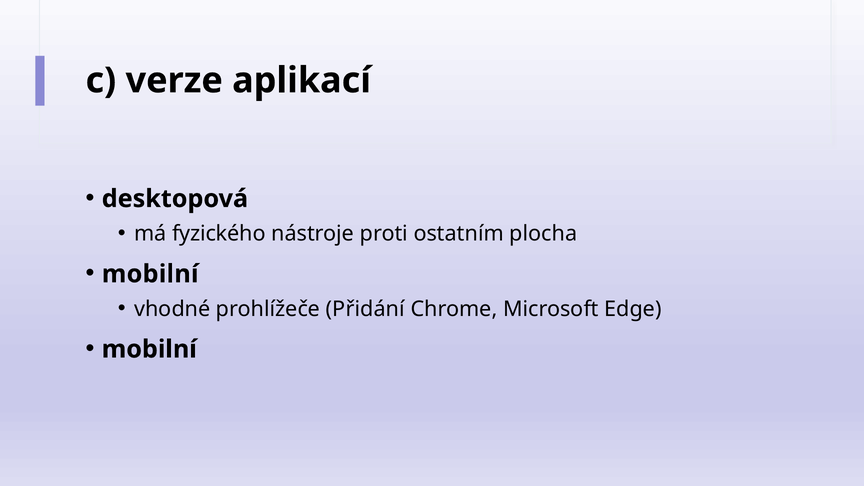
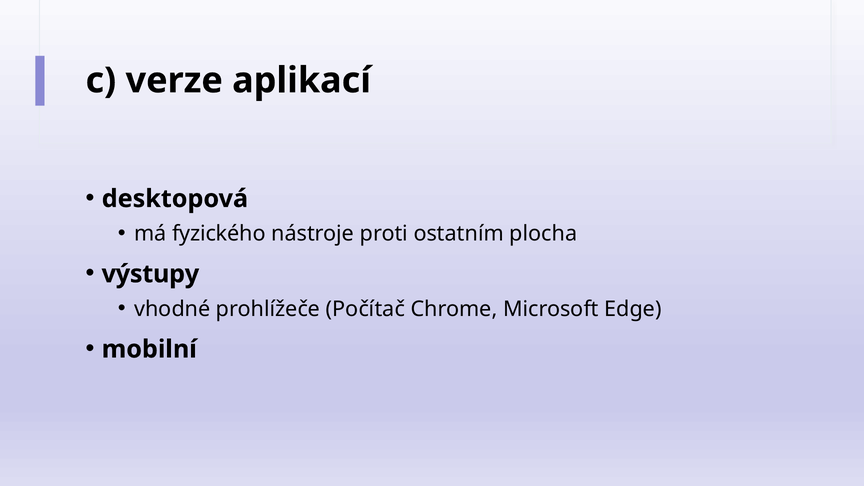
mobilní at (150, 274): mobilní -> výstupy
Přidání: Přidání -> Počítač
